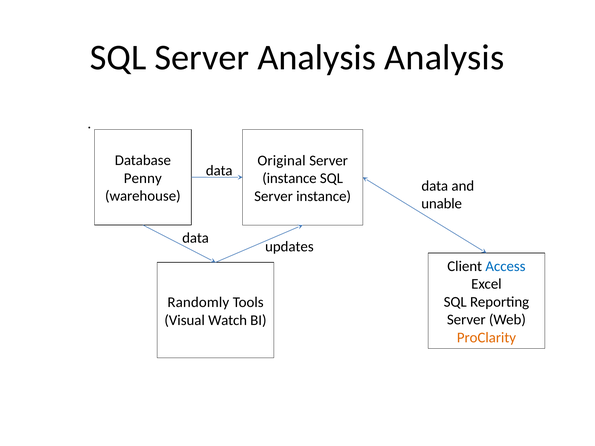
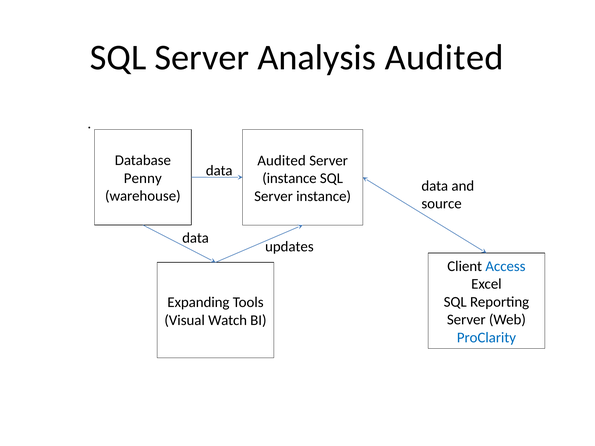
Analysis Analysis: Analysis -> Audited
Original at (282, 161): Original -> Audited
unable: unable -> source
Randomly: Randomly -> Expanding
ProClarity colour: orange -> blue
